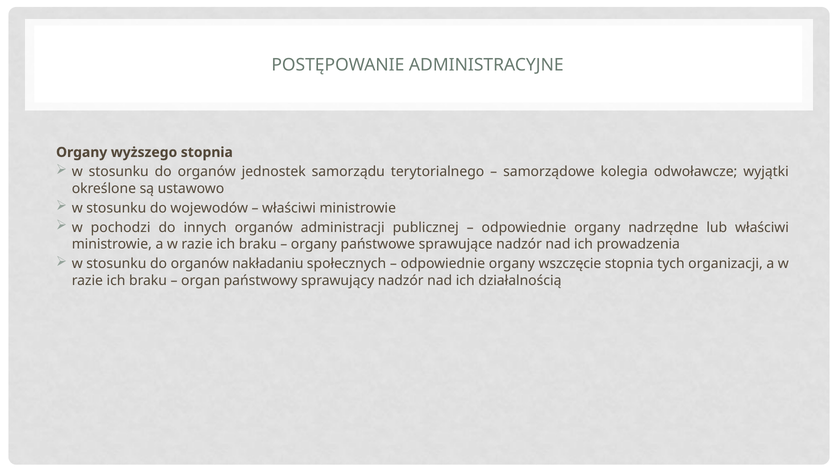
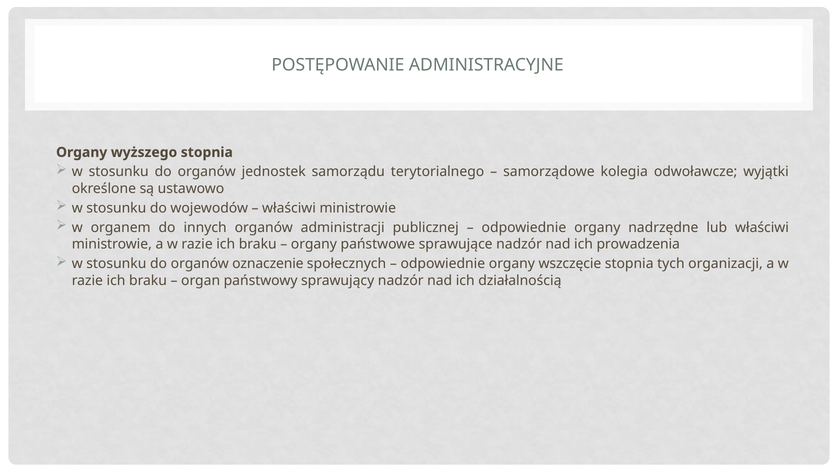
pochodzi: pochodzi -> organem
nakładaniu: nakładaniu -> oznaczenie
